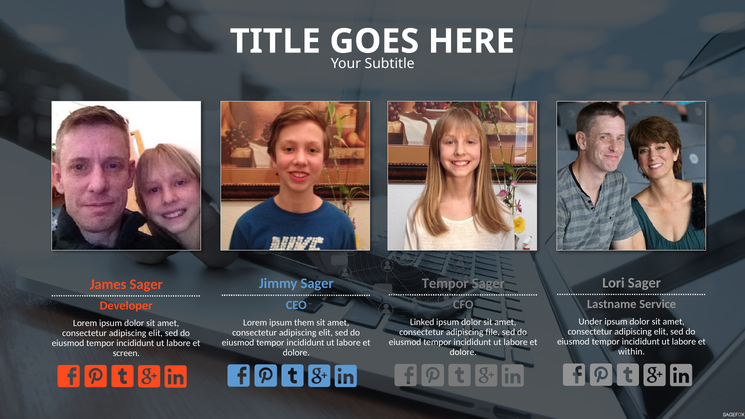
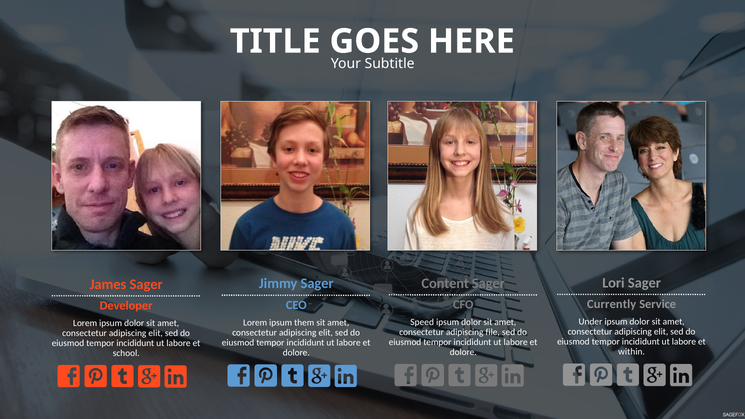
Tempor at (445, 283): Tempor -> Content
Lastname: Lastname -> Currently
Linked: Linked -> Speed
screen: screen -> school
